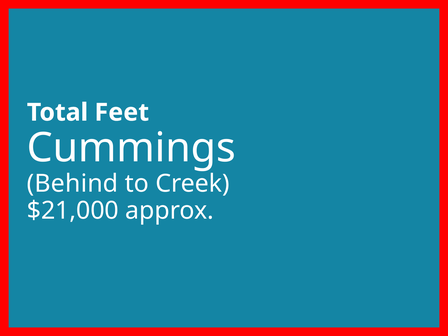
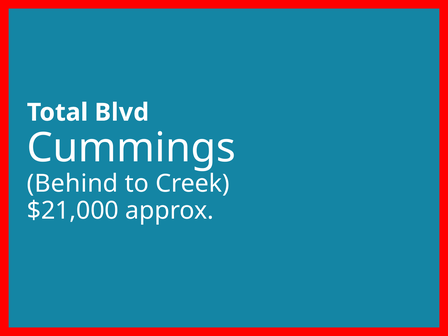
Feet: Feet -> Blvd
